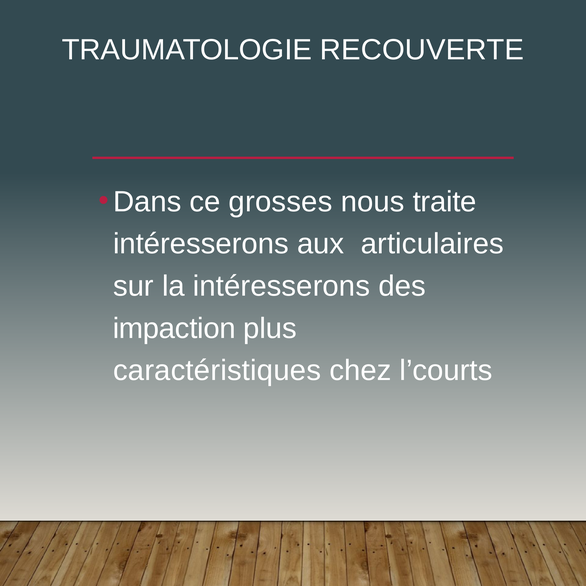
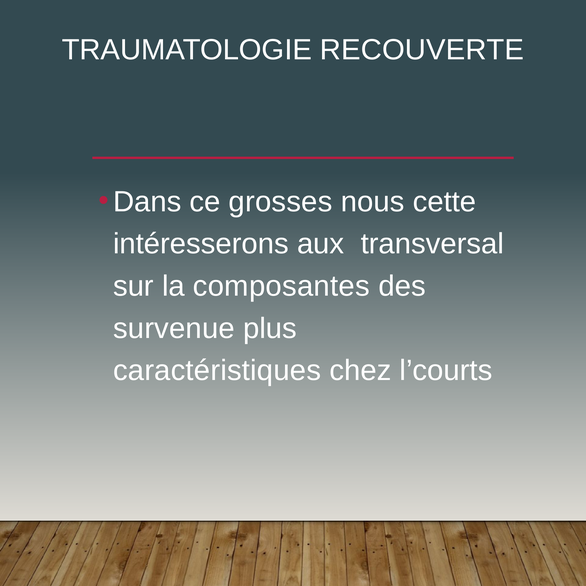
traite: traite -> cette
articulaires: articulaires -> transversal
la intéresserons: intéresserons -> composantes
impaction: impaction -> survenue
